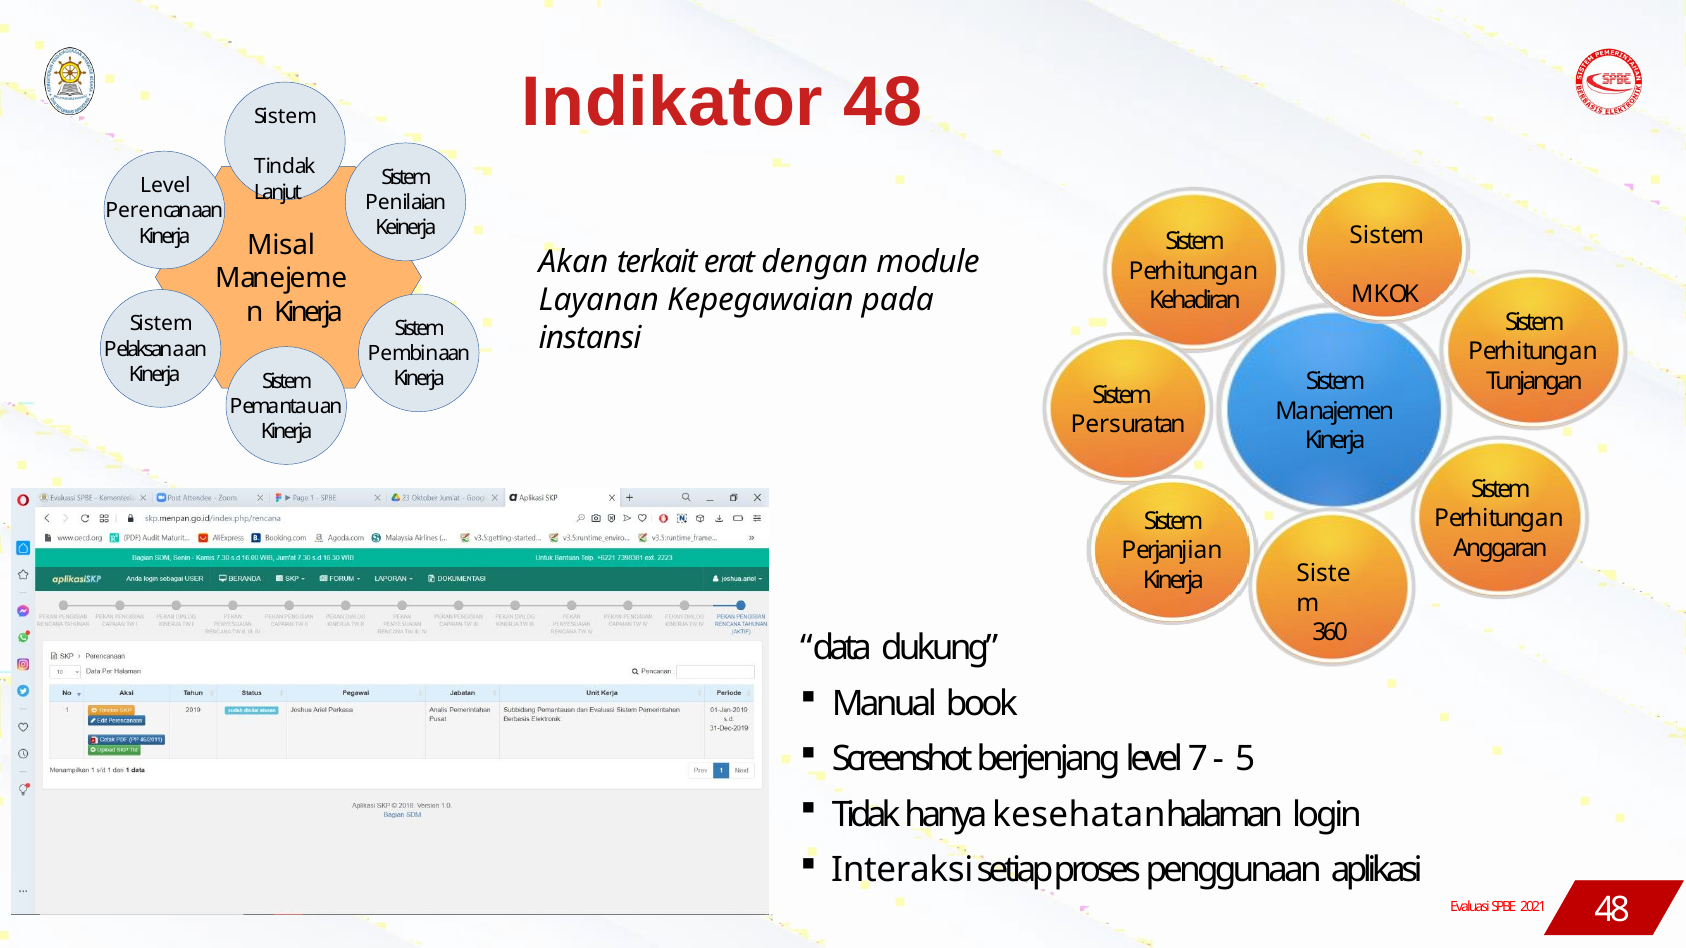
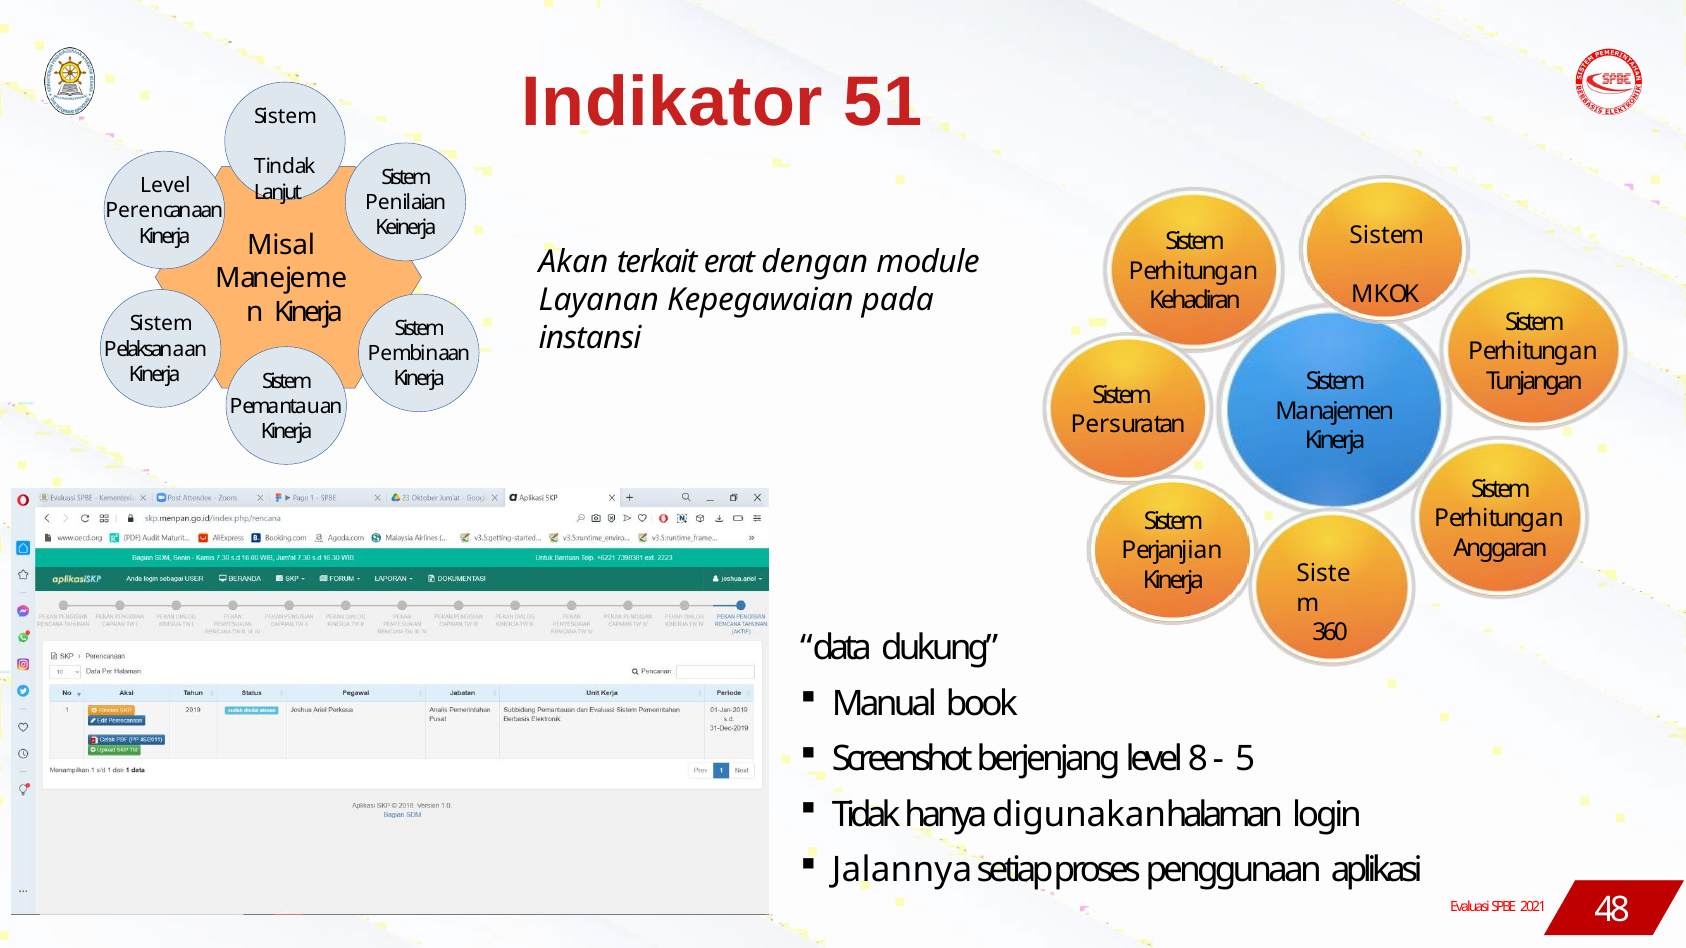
Indikator 48: 48 -> 51
7: 7 -> 8
kesehatan: kesehatan -> digunakan
Interaksi: Interaksi -> Jalannya
